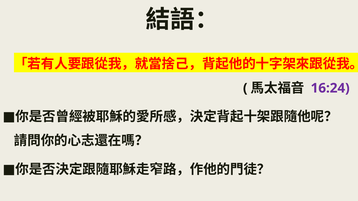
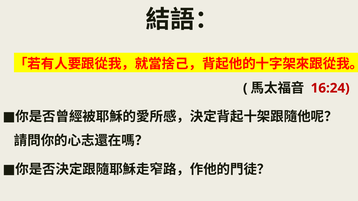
16:24 colour: purple -> red
